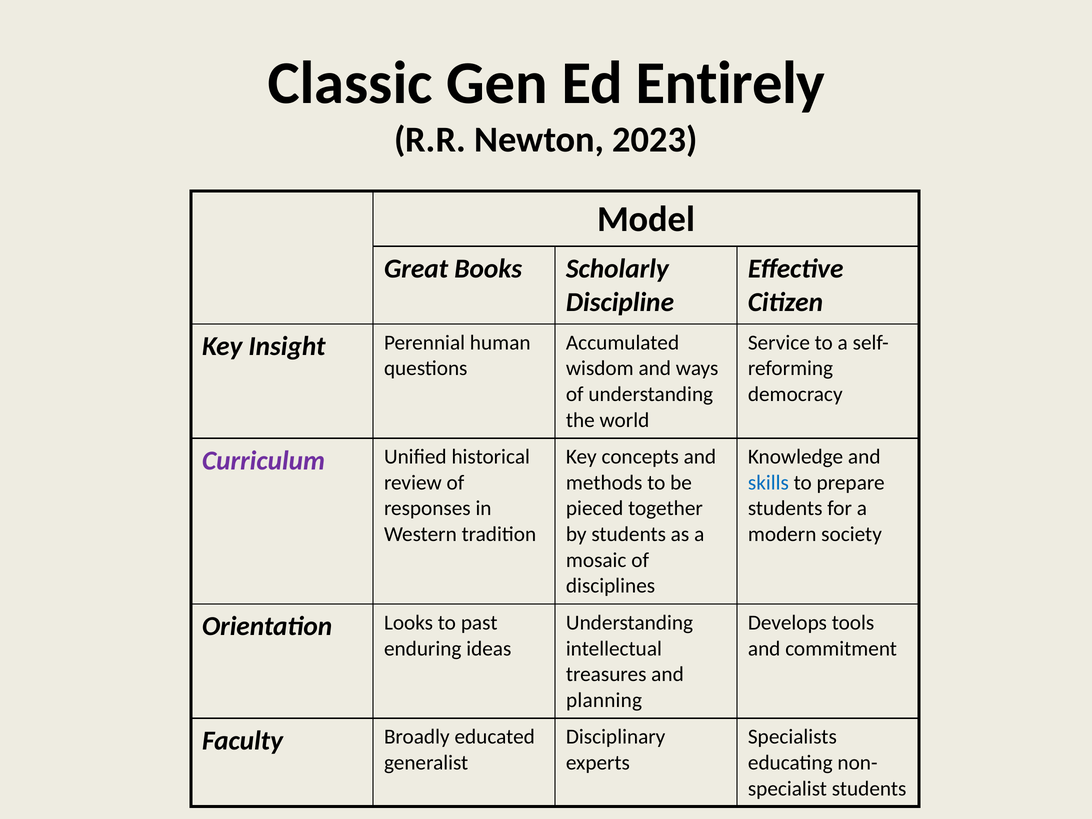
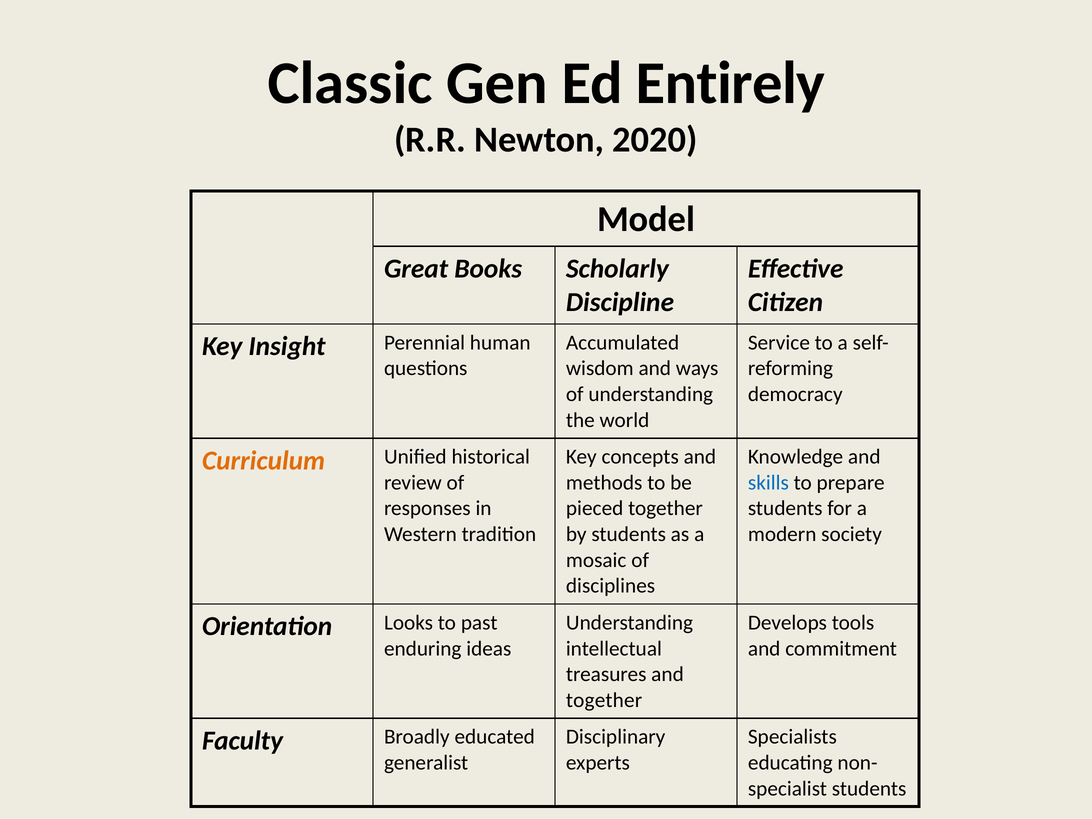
2023: 2023 -> 2020
Curriculum colour: purple -> orange
planning at (604, 700): planning -> together
